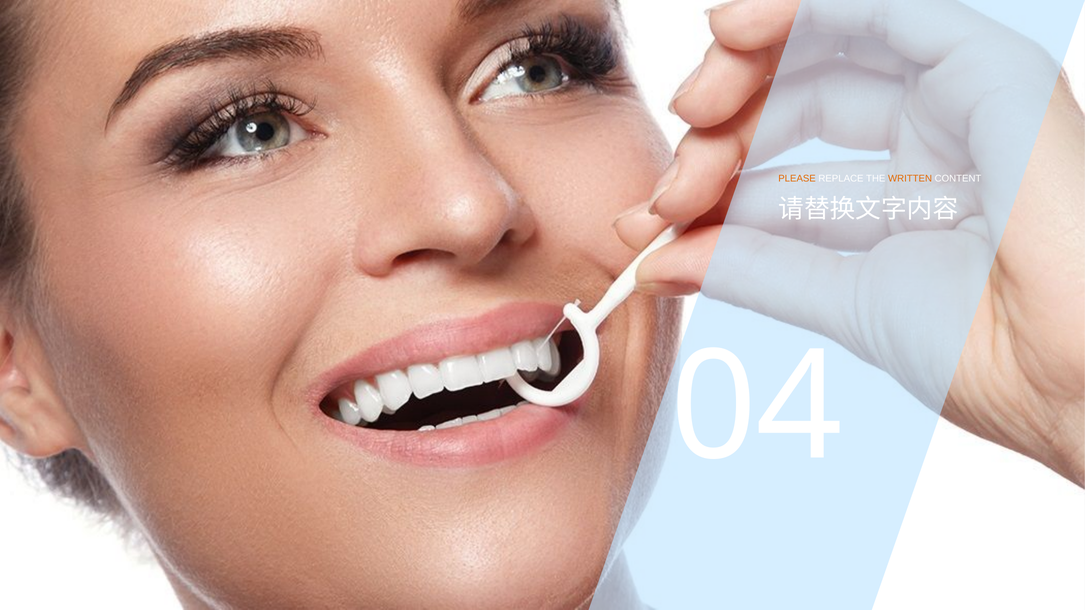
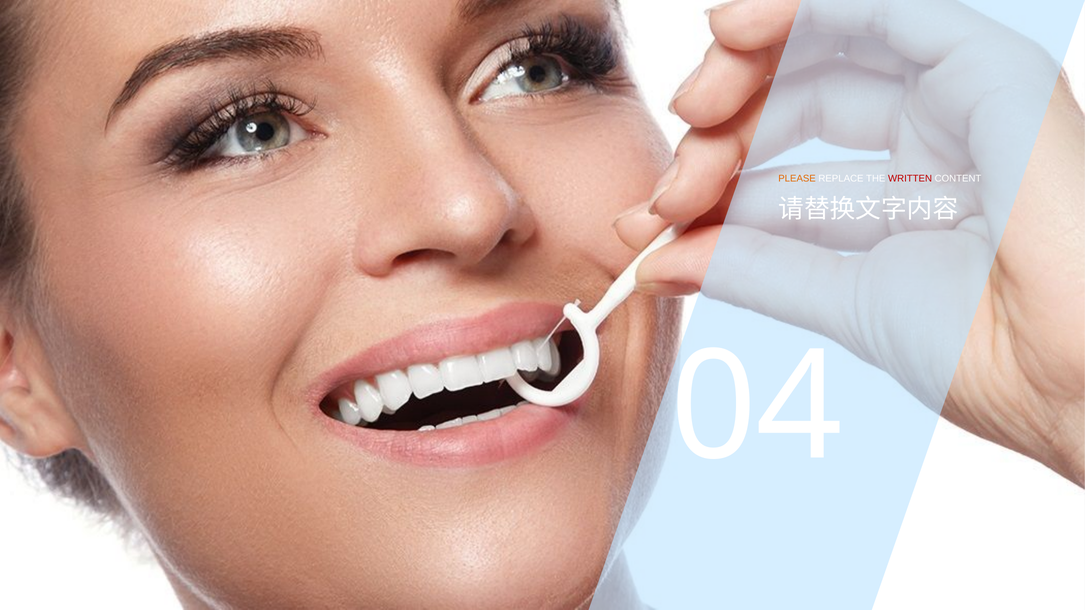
WRITTEN colour: orange -> red
